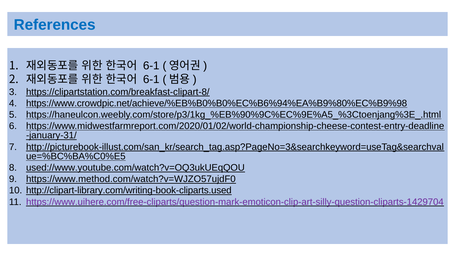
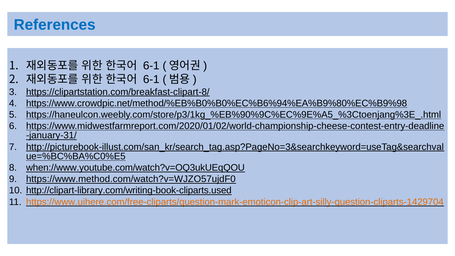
https://www.crowdpic.net/achieve/%EB%B0%B0%EC%B6%94%EA%B9%80%EC%B9%98: https://www.crowdpic.net/achieve/%EB%B0%B0%EC%B6%94%EA%B9%80%EC%B9%98 -> https://www.crowdpic.net/method/%EB%B0%B0%EC%B6%94%EA%B9%80%EC%B9%98
used://www.youtube.com/watch?v=OQ3ukUEqQOU: used://www.youtube.com/watch?v=OQ3ukUEqQOU -> when://www.youtube.com/watch?v=OQ3ukUEqQOU
https://www.uihere.com/free-cliparts/question-mark-emoticon-clip-art-silly-question-cliparts-1429704 colour: purple -> orange
